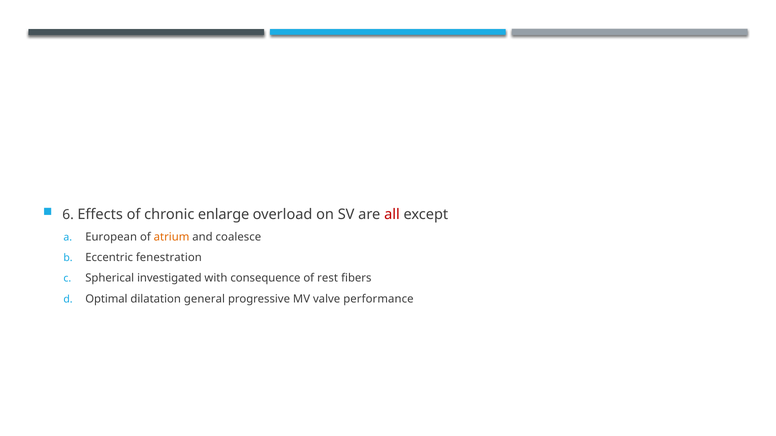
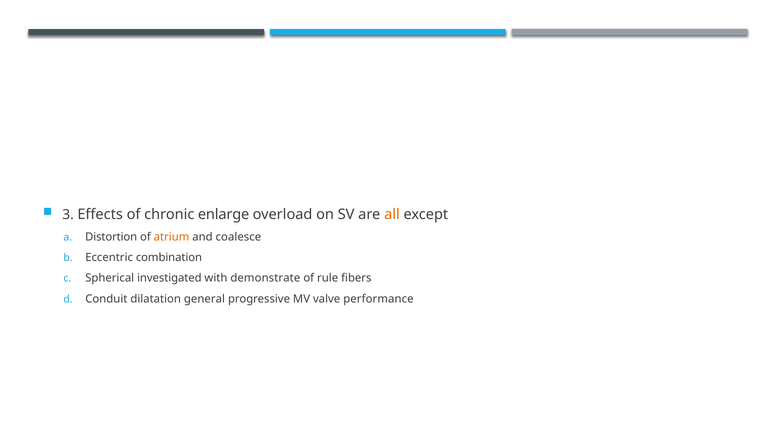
6: 6 -> 3
all colour: red -> orange
European: European -> Distortion
fenestration: fenestration -> combination
consequence: consequence -> demonstrate
rest: rest -> rule
Optimal: Optimal -> Conduit
